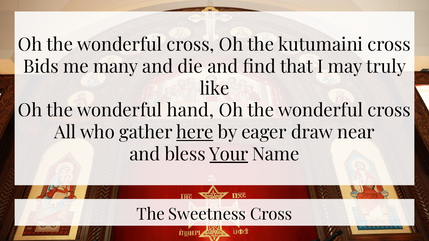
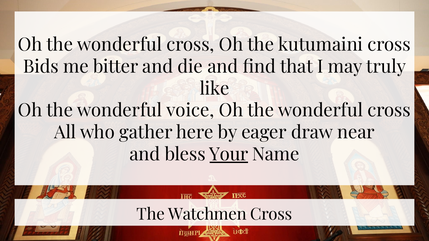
many: many -> bitter
hand: hand -> voice
here underline: present -> none
Sweetness: Sweetness -> Watchmen
